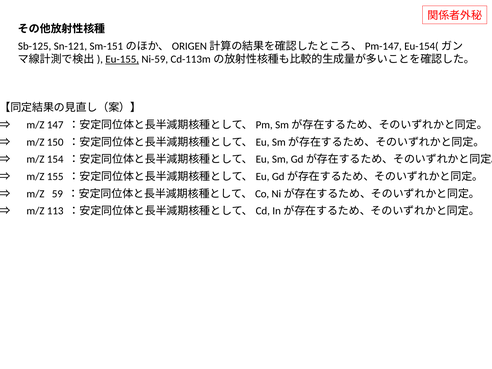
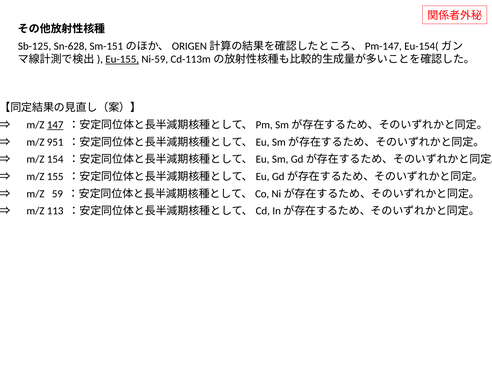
Sn-121: Sn-121 -> Sn-628
147 underline: none -> present
150: 150 -> 951
